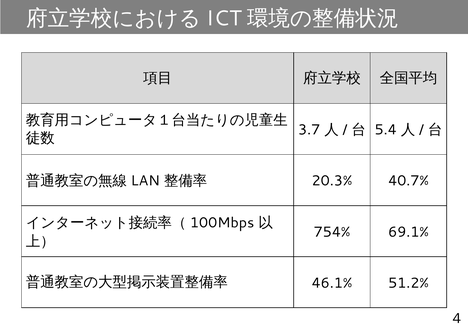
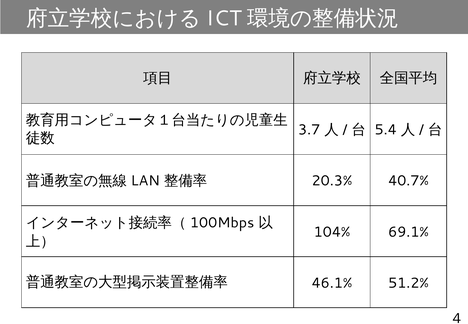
754%: 754% -> 104%
